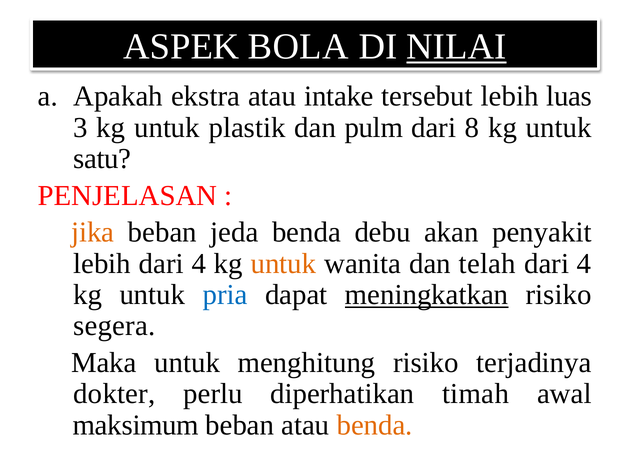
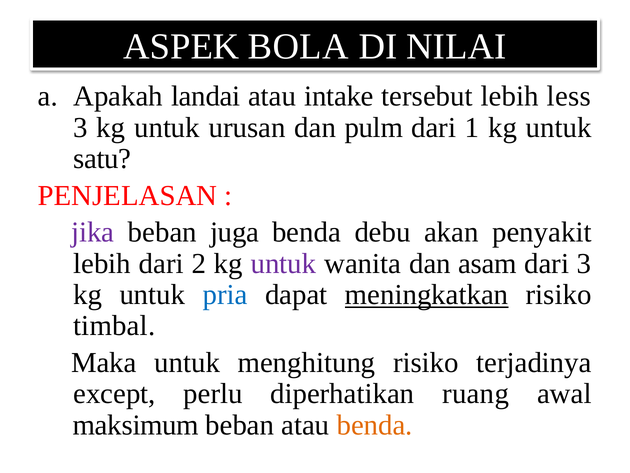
NILAI underline: present -> none
ekstra: ekstra -> landai
luas: luas -> less
plastik: plastik -> urusan
8: 8 -> 1
jika colour: orange -> purple
jeda: jeda -> juga
lebih dari 4: 4 -> 2
untuk at (283, 263) colour: orange -> purple
telah: telah -> asam
4 at (584, 263): 4 -> 3
segera: segera -> timbal
dokter: dokter -> except
timah: timah -> ruang
